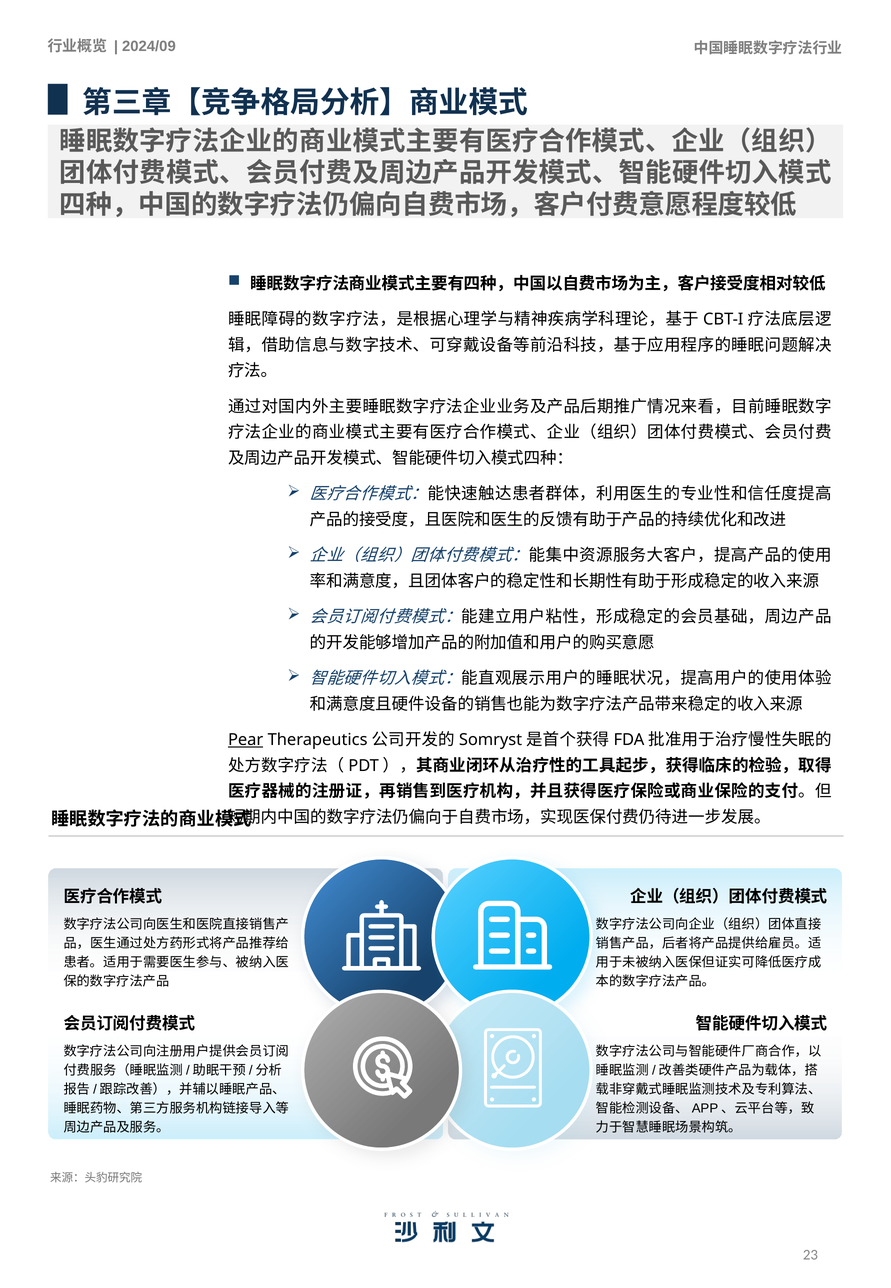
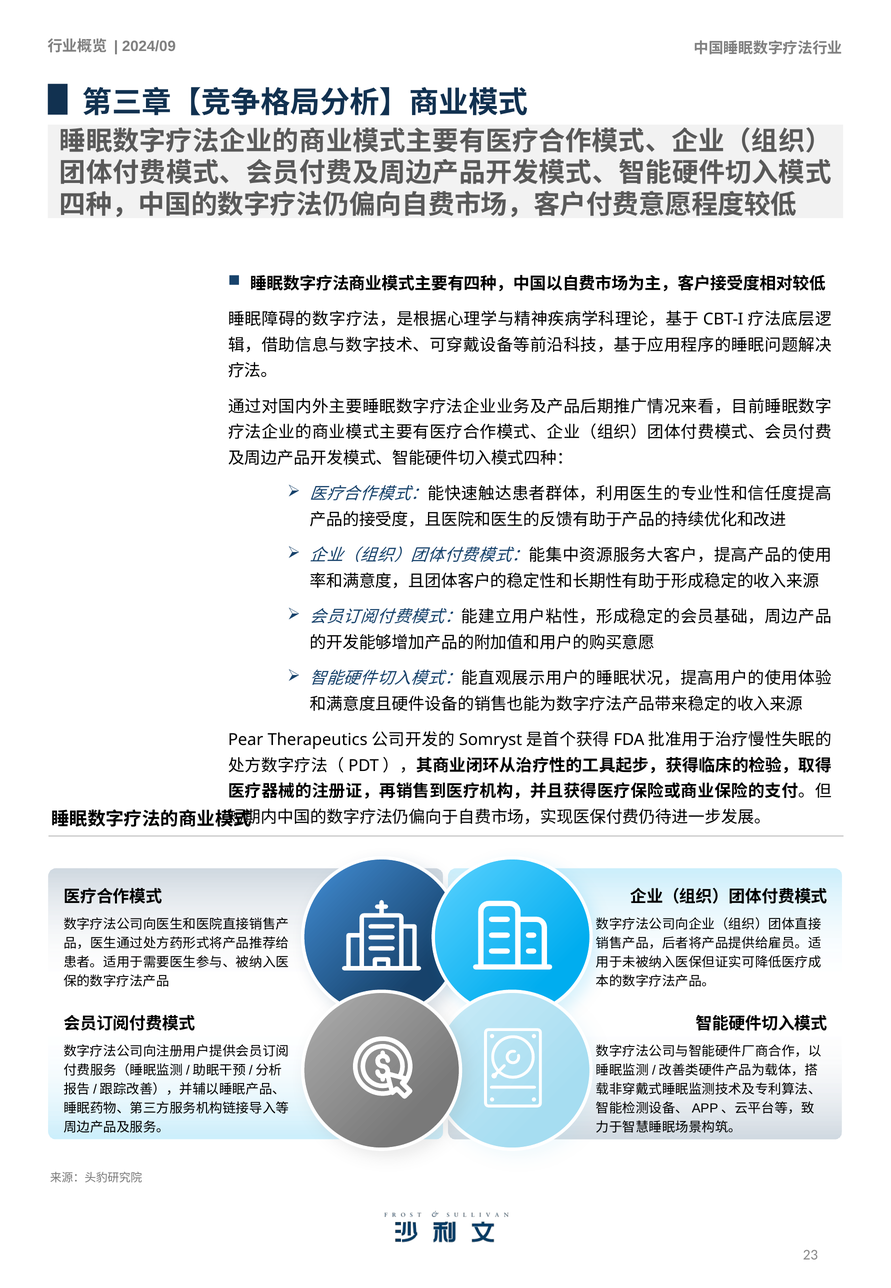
Pear underline: present -> none
